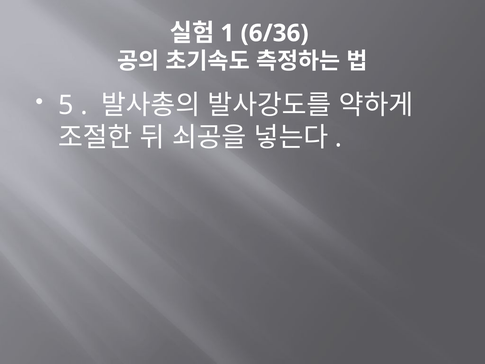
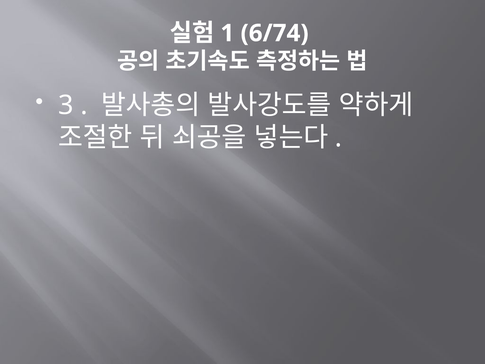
6/36: 6/36 -> 6/74
5: 5 -> 3
